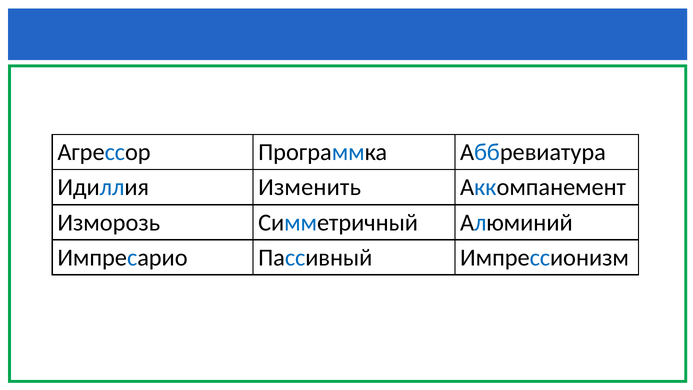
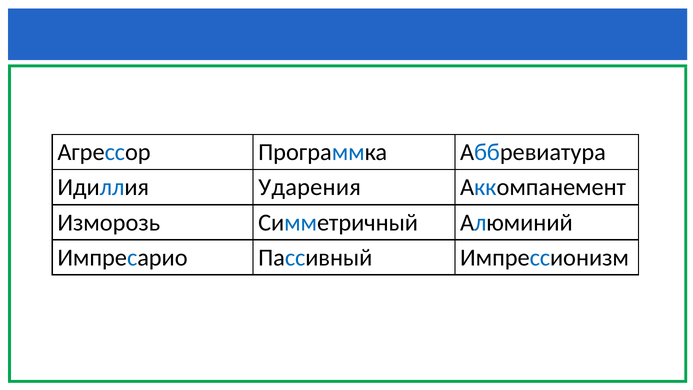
Изменить: Изменить -> Ударения
